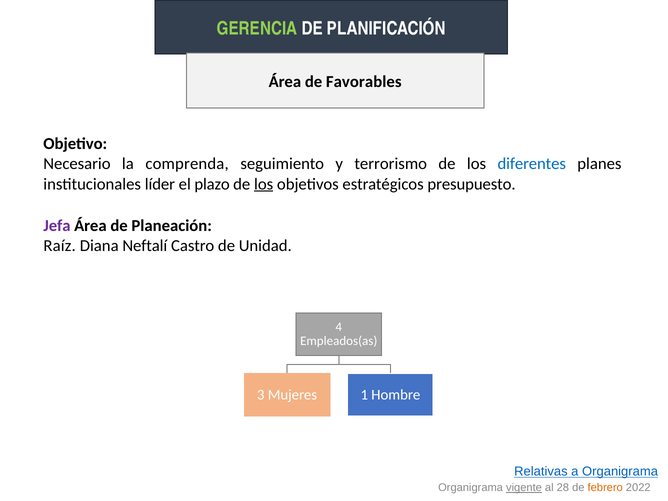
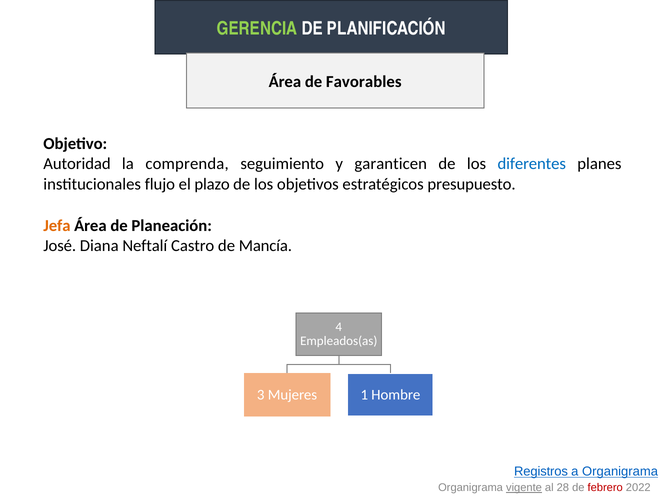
Necesario: Necesario -> Autoridad
terrorismo: terrorismo -> garanticen
líder: líder -> flujo
los at (264, 184) underline: present -> none
Jefa colour: purple -> orange
Raíz: Raíz -> José
Unidad: Unidad -> Mancía
Relativas: Relativas -> Registros
febrero colour: orange -> red
